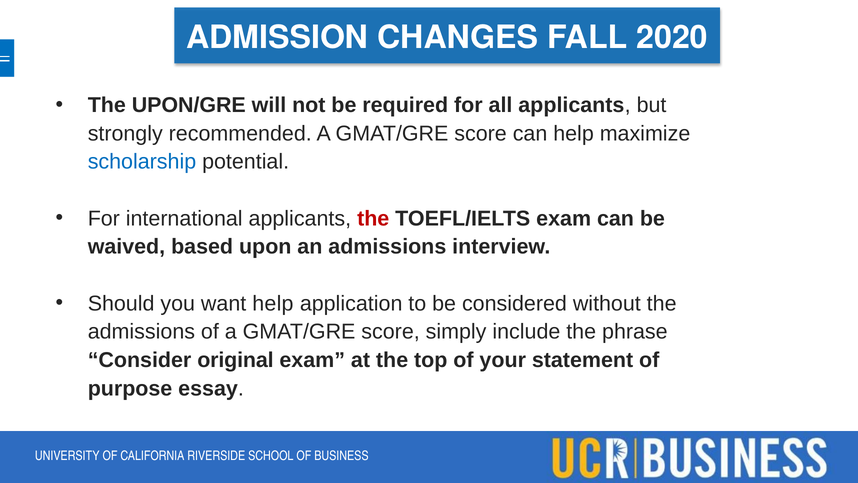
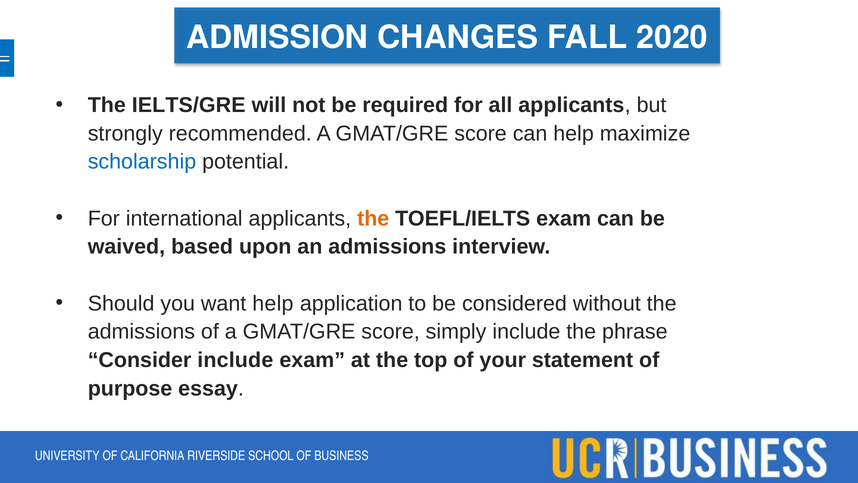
UPON/GRE: UPON/GRE -> IELTS/GRE
the at (373, 218) colour: red -> orange
Consider original: original -> include
